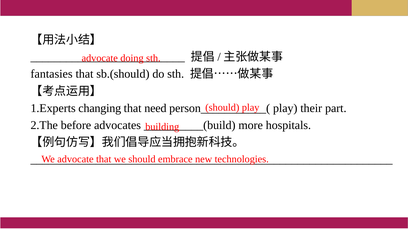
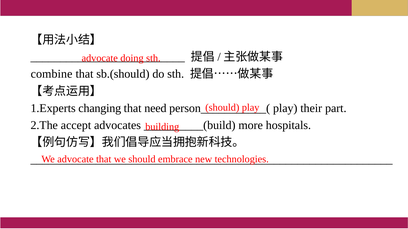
fantasies: fantasies -> combine
before: before -> accept
